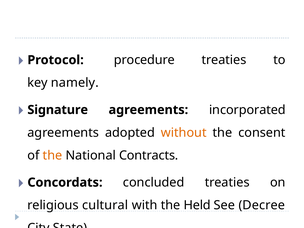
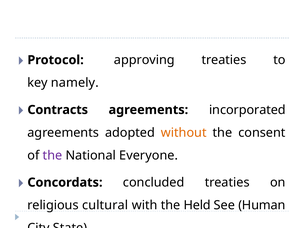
procedure: procedure -> approving
Signature: Signature -> Contracts
the at (52, 155) colour: orange -> purple
Contracts: Contracts -> Everyone
Decree: Decree -> Human
